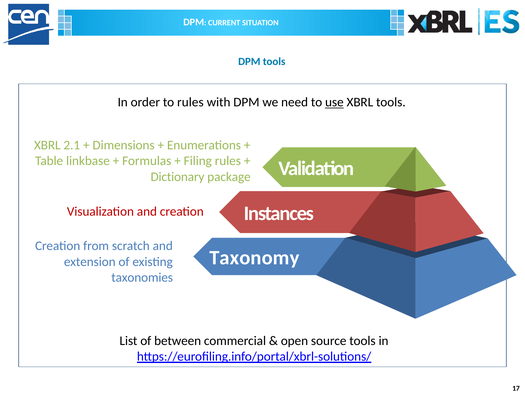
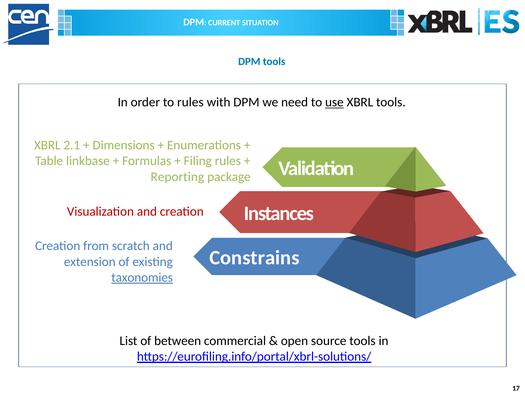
Dictionary: Dictionary -> Reporting
Taxonomy: Taxonomy -> Constrains
taxonomies underline: none -> present
